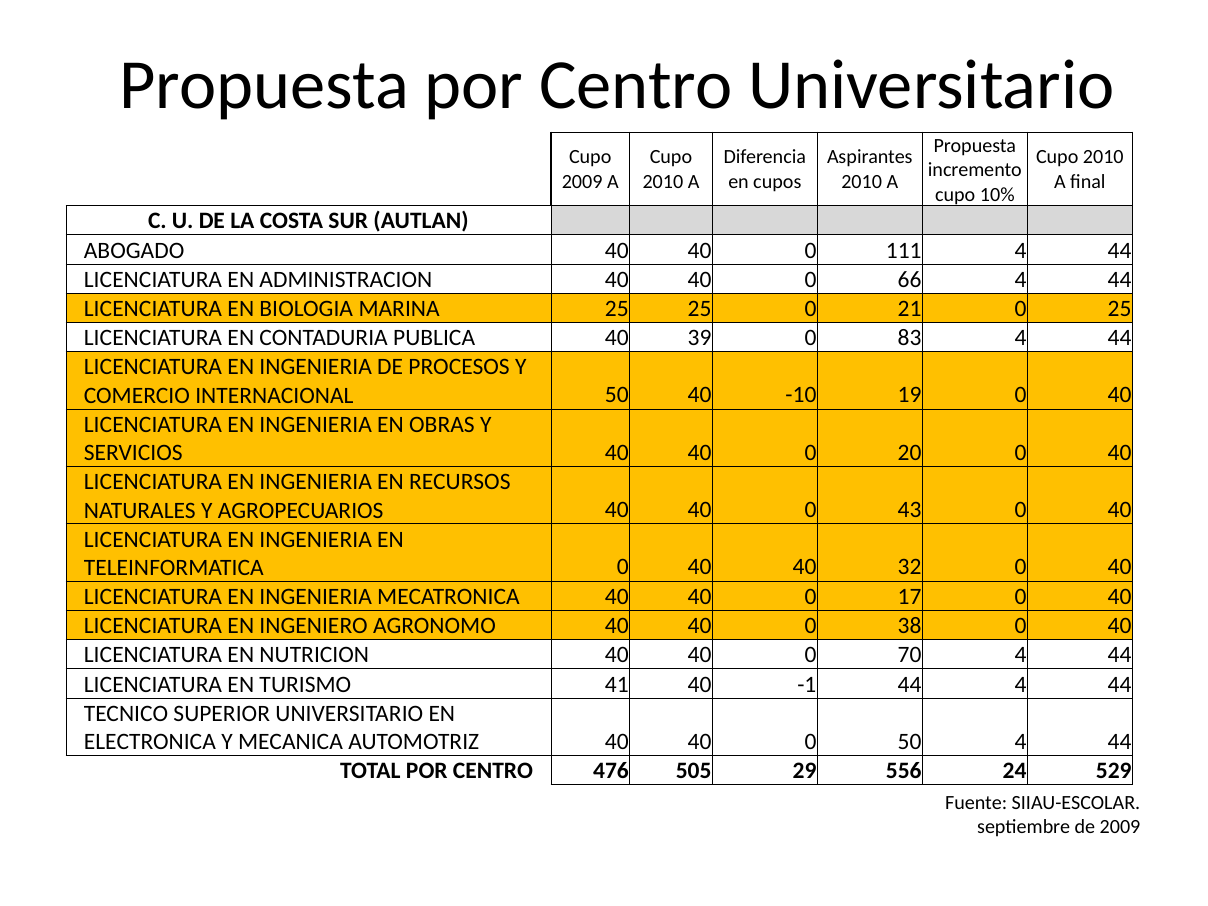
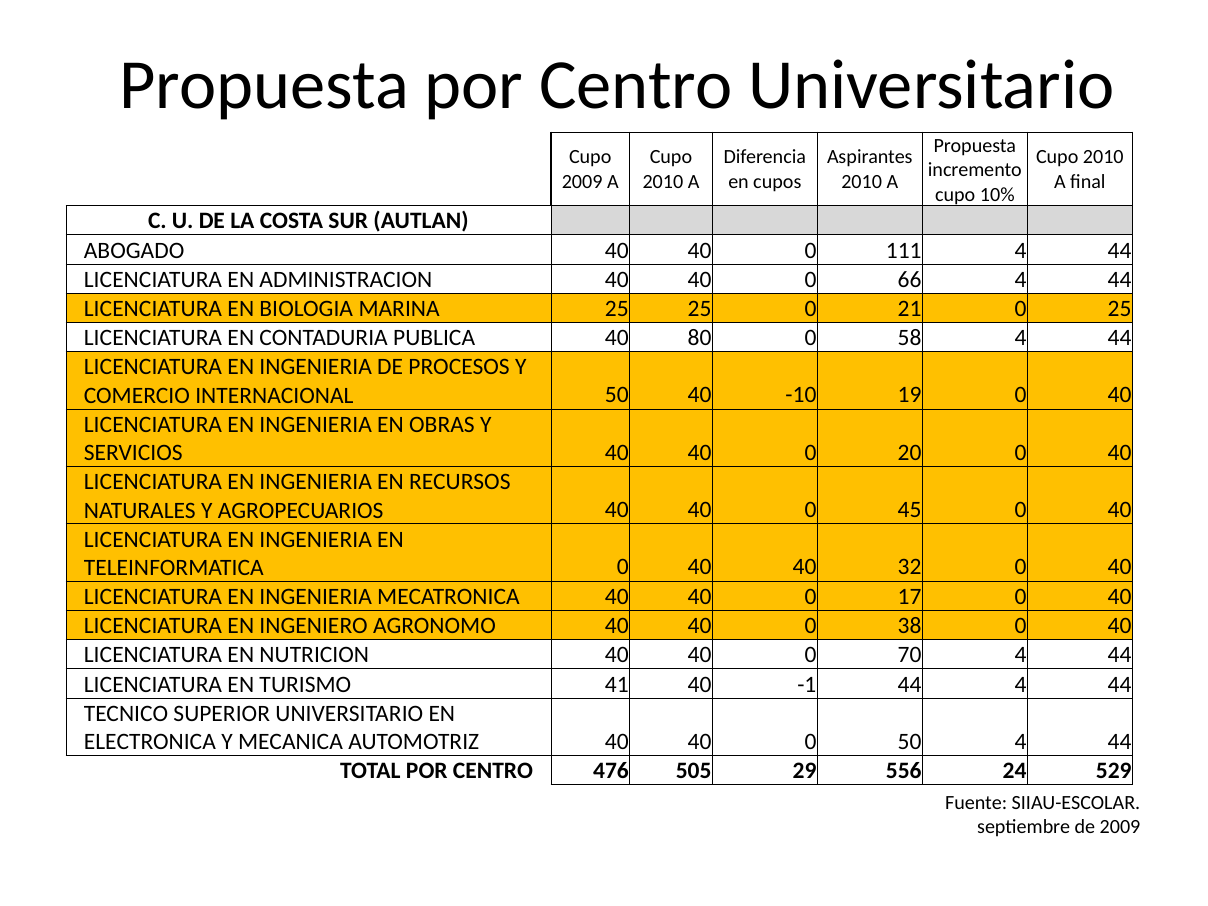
39: 39 -> 80
83: 83 -> 58
43: 43 -> 45
